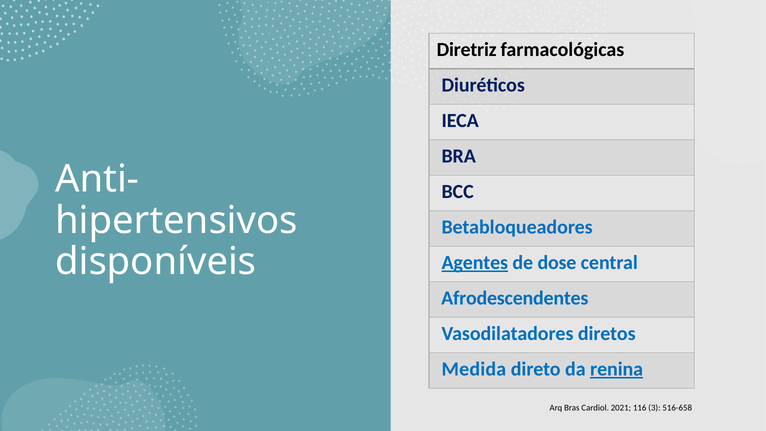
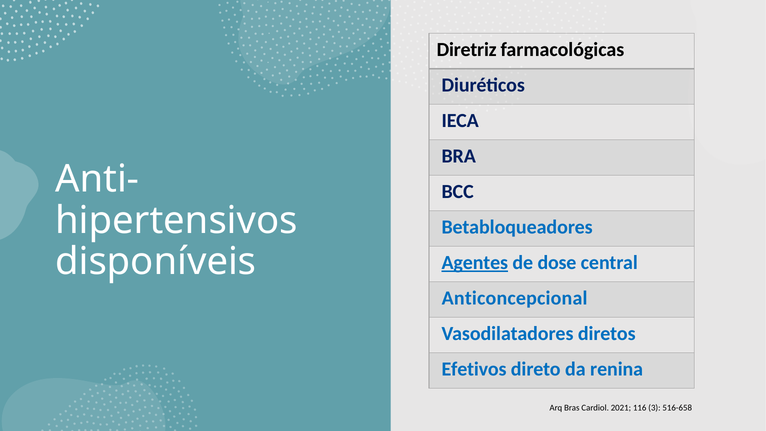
Afrodescendentes: Afrodescendentes -> Anticoncepcional
Medida: Medida -> Efetivos
renina underline: present -> none
